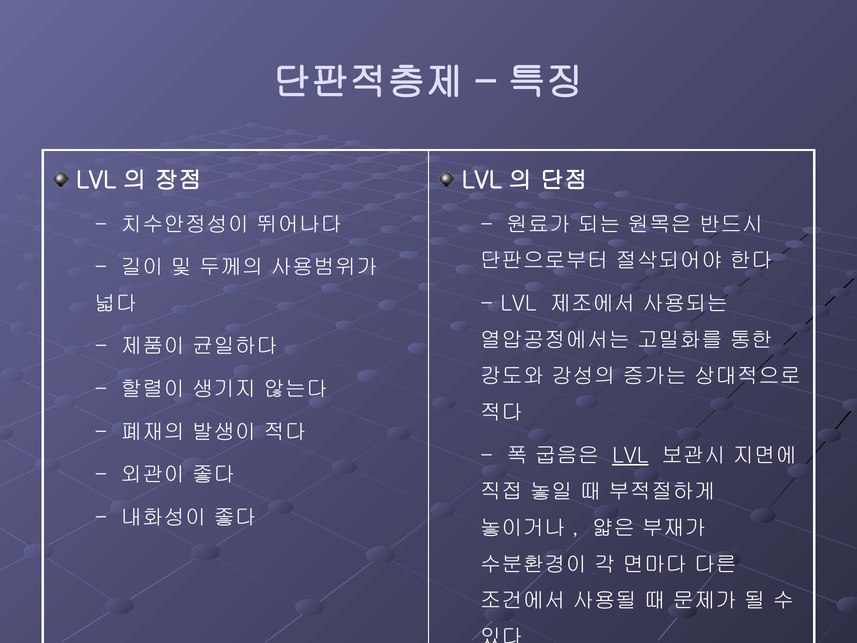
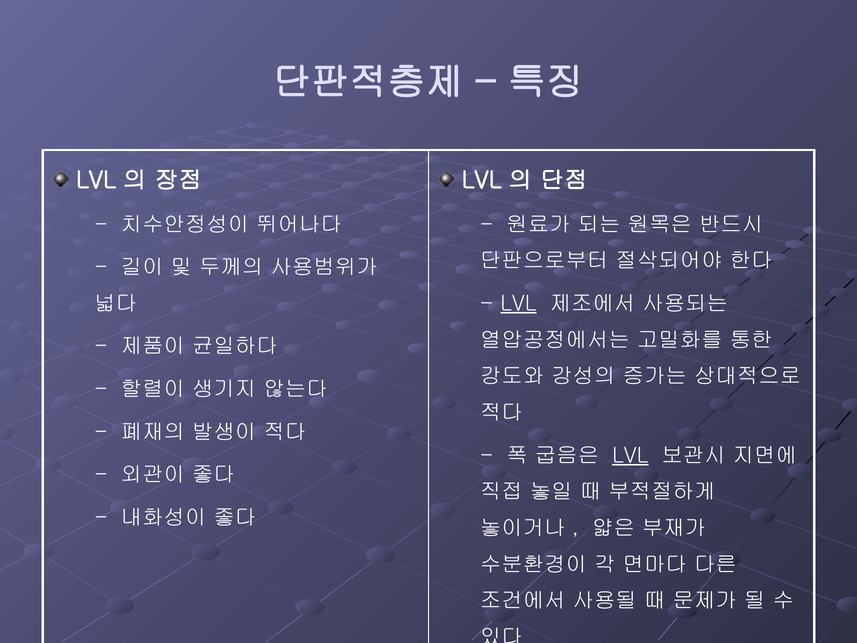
LVL at (518, 304) underline: none -> present
